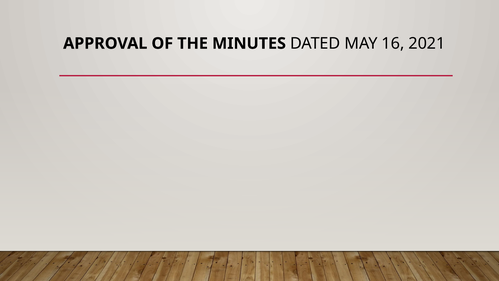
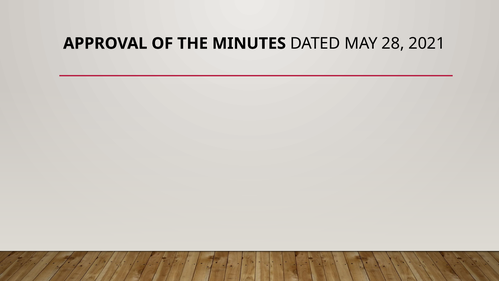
16: 16 -> 28
